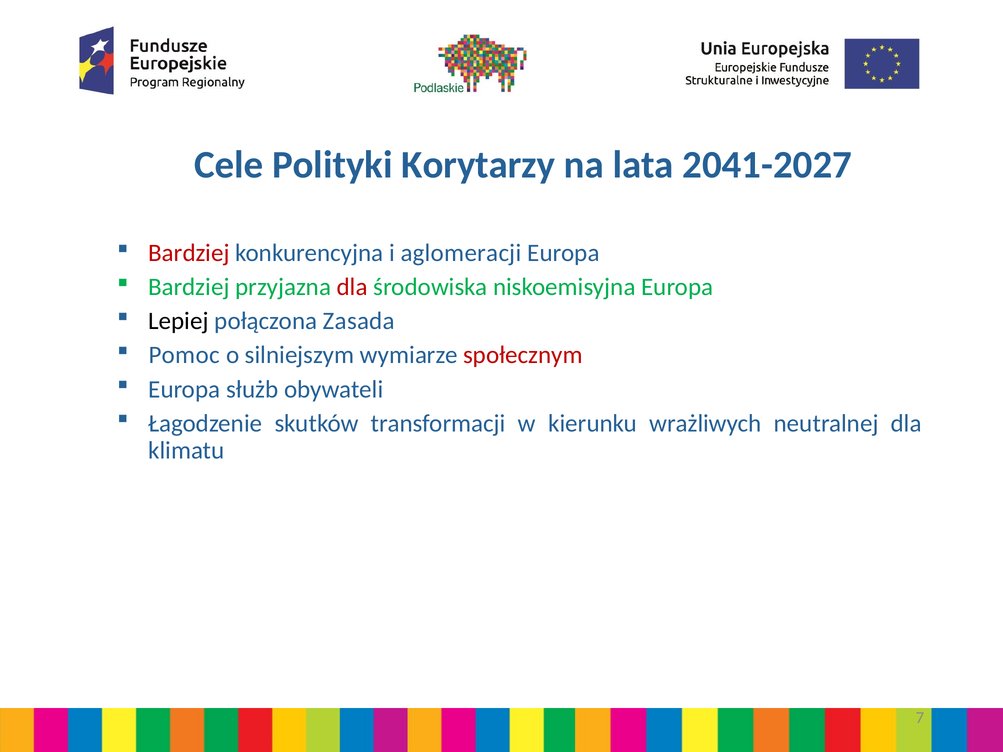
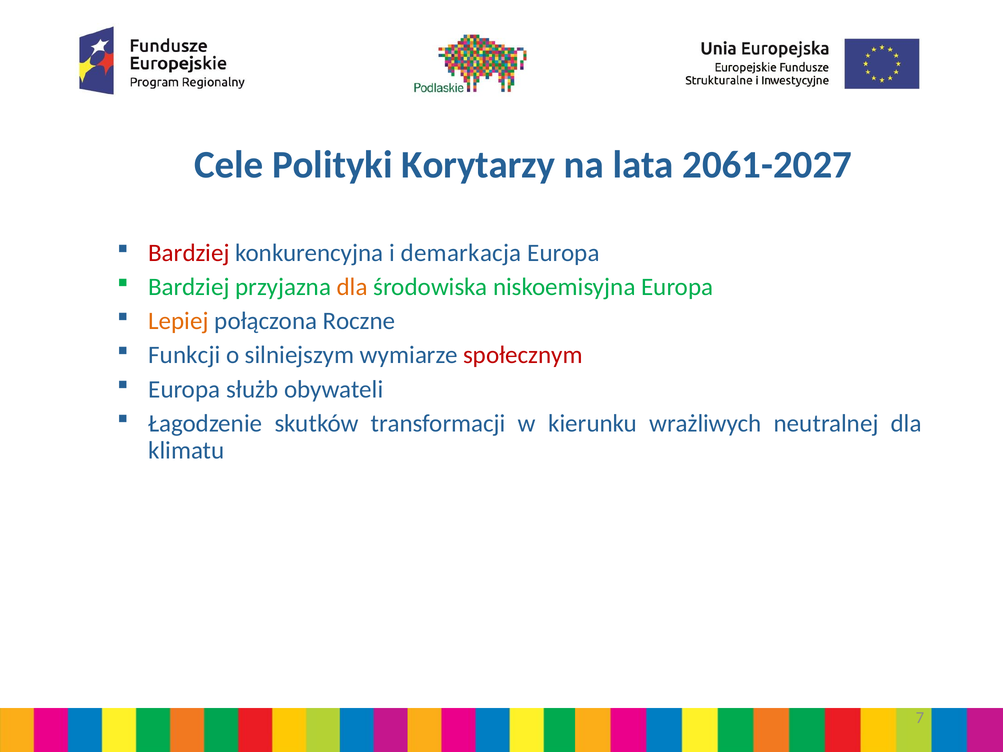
2041-2027: 2041-2027 -> 2061-2027
aglomeracji: aglomeracji -> demarkacja
dla at (352, 287) colour: red -> orange
Lepiej colour: black -> orange
Zasada: Zasada -> Roczne
Pomoc: Pomoc -> Funkcji
